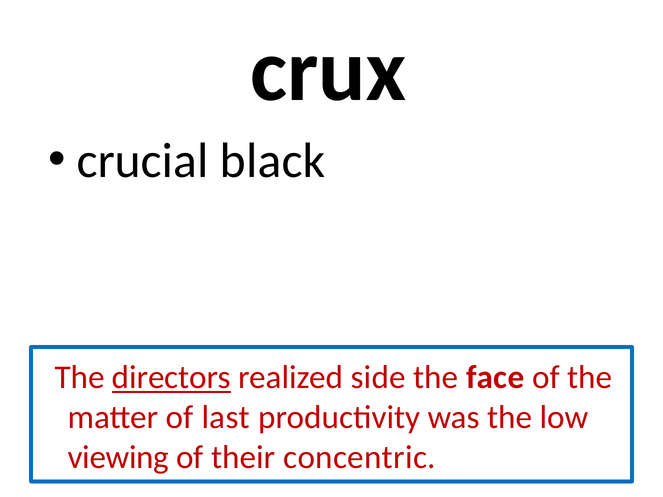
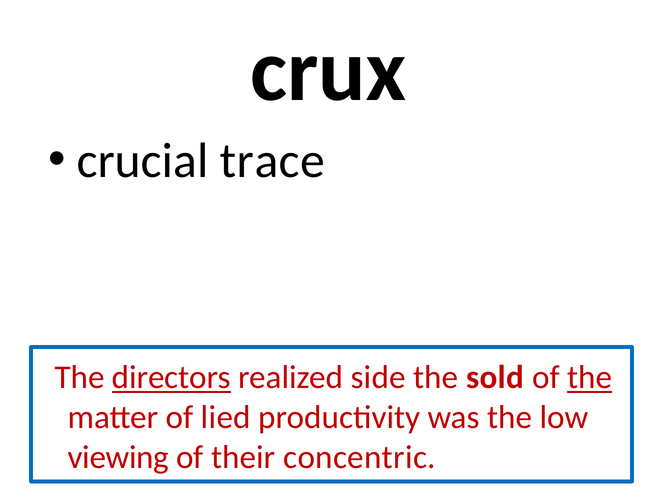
black: black -> trace
face: face -> sold
the at (590, 378) underline: none -> present
last: last -> lied
